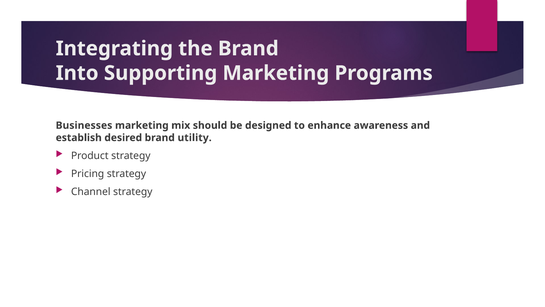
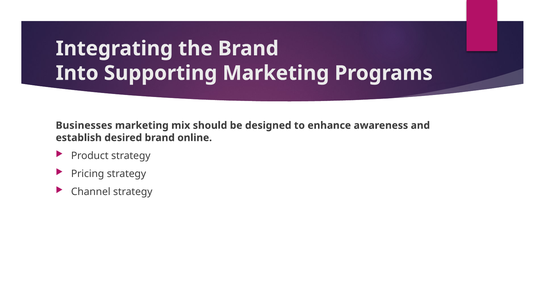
utility: utility -> online
